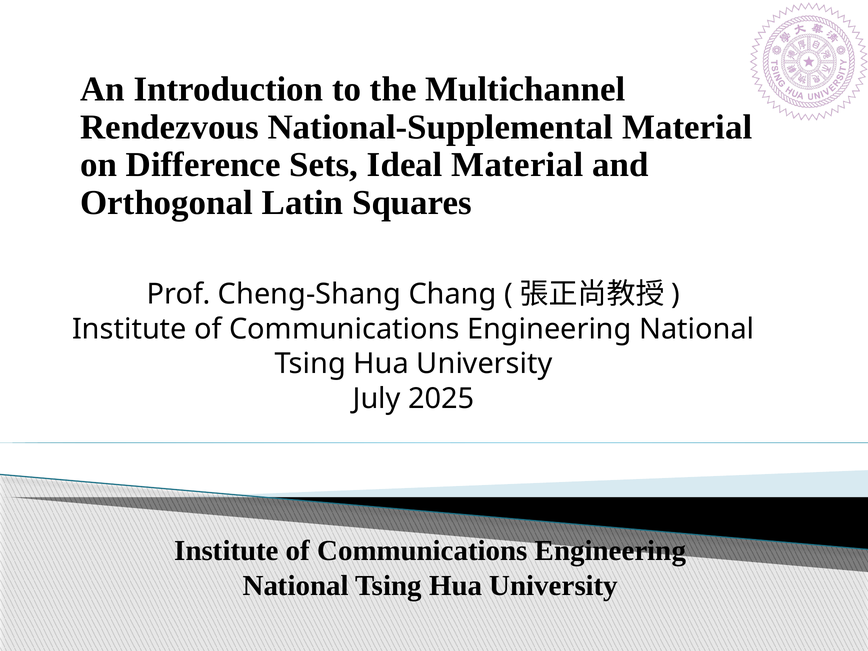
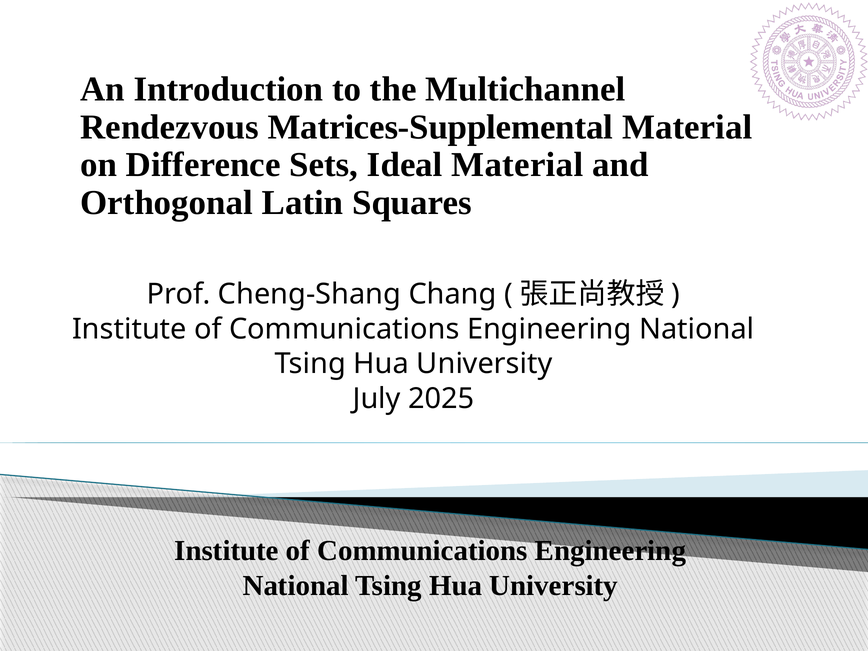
National-Supplemental: National-Supplemental -> Matrices-Supplemental
